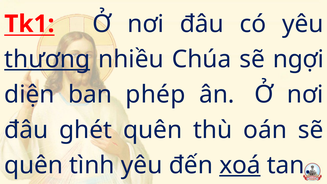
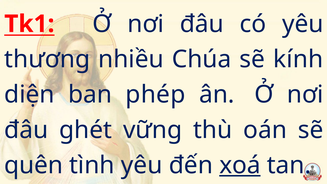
thương underline: present -> none
ngợi: ngợi -> kính
ghét quên: quên -> vững
